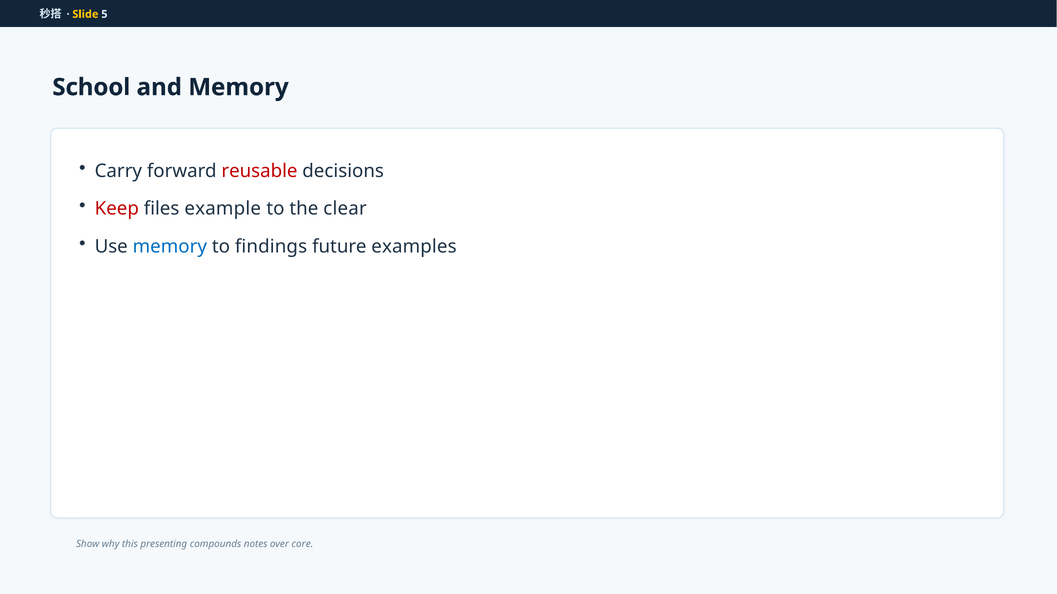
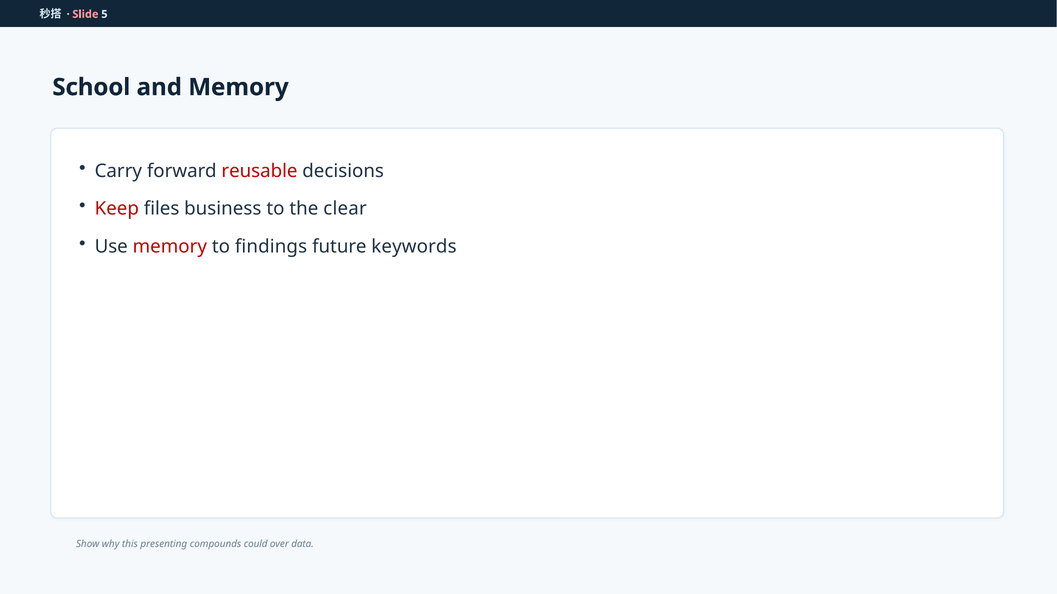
Slide colour: yellow -> pink
example: example -> business
memory at (170, 247) colour: blue -> red
examples: examples -> keywords
notes: notes -> could
core: core -> data
